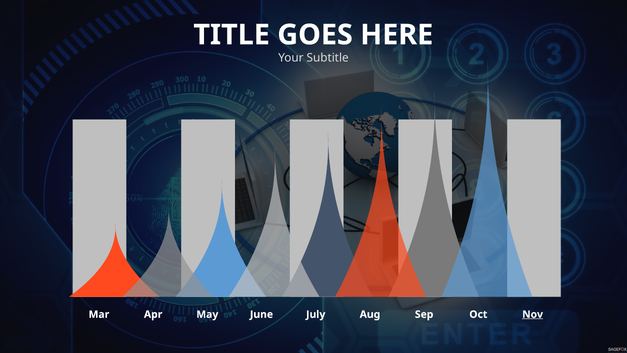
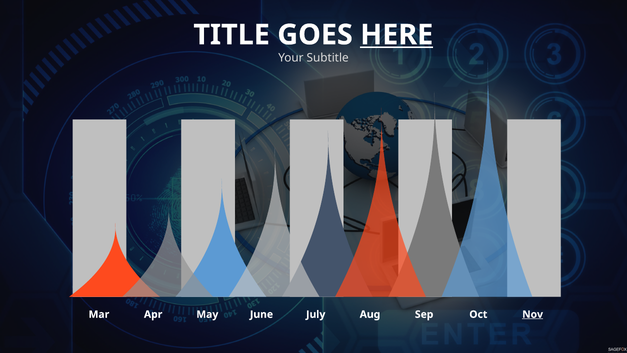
HERE underline: none -> present
